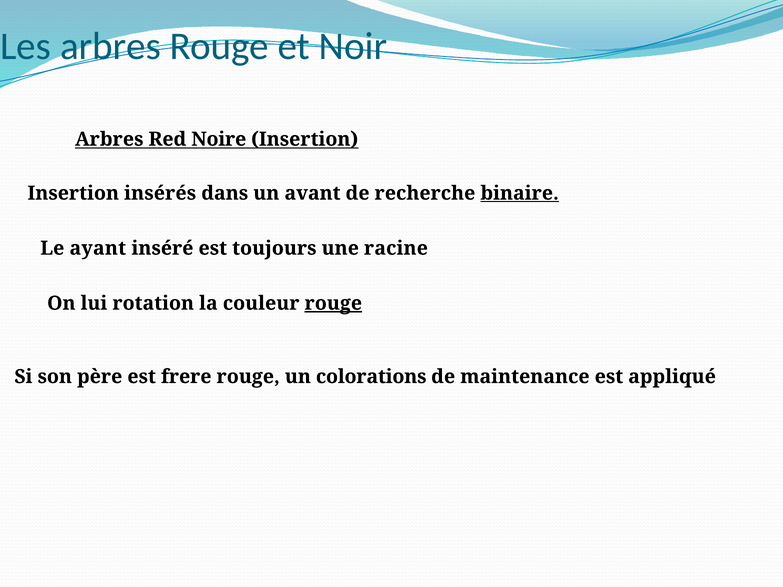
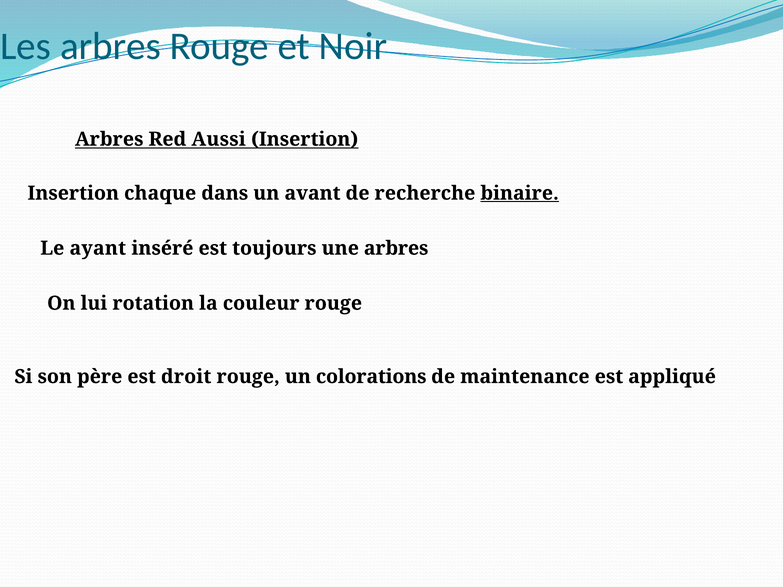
Noire: Noire -> Aussi
insérés: insérés -> chaque
une racine: racine -> arbres
rouge at (333, 303) underline: present -> none
frere: frere -> droit
